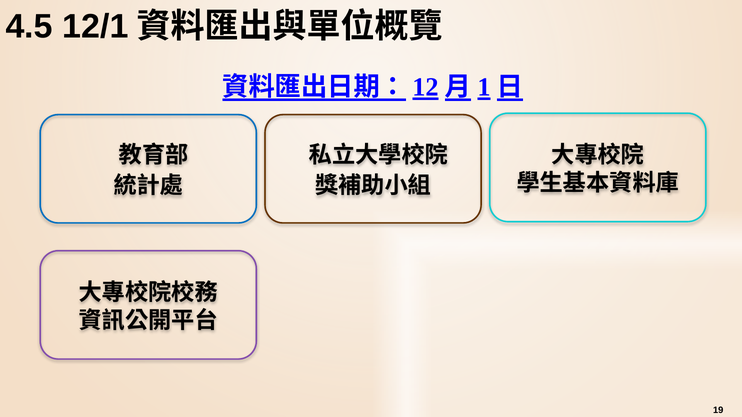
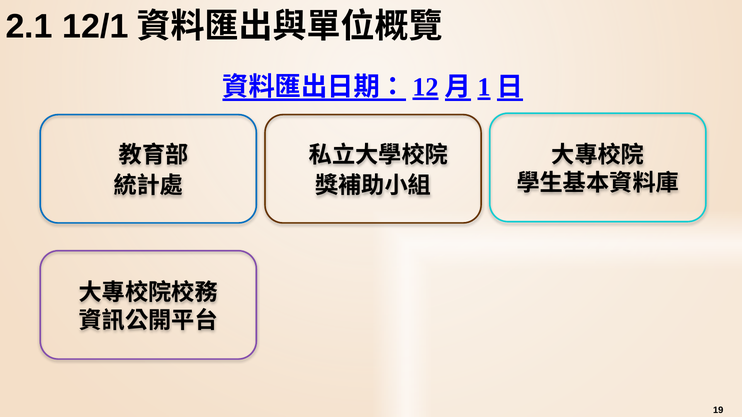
4.5: 4.5 -> 2.1
